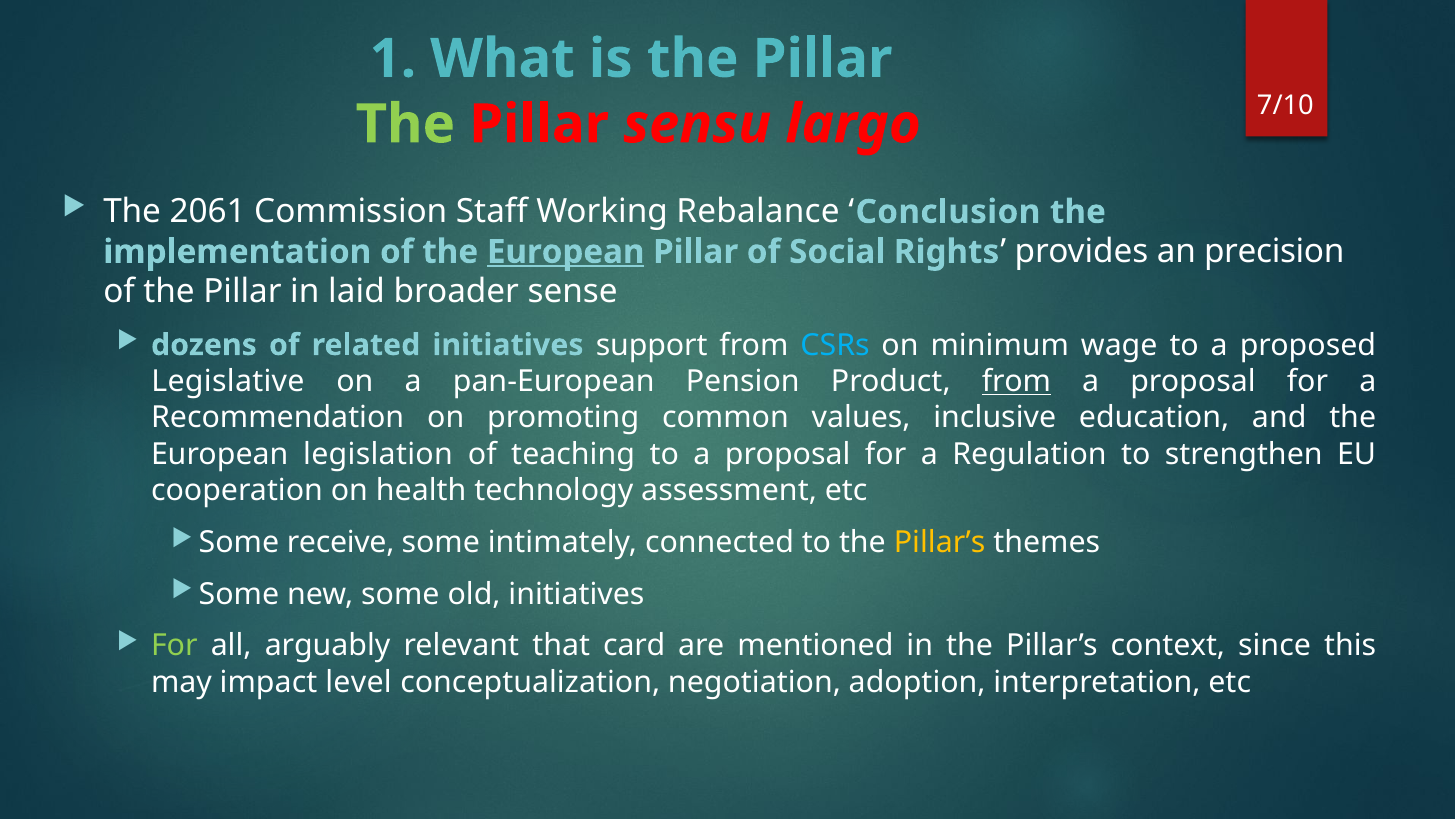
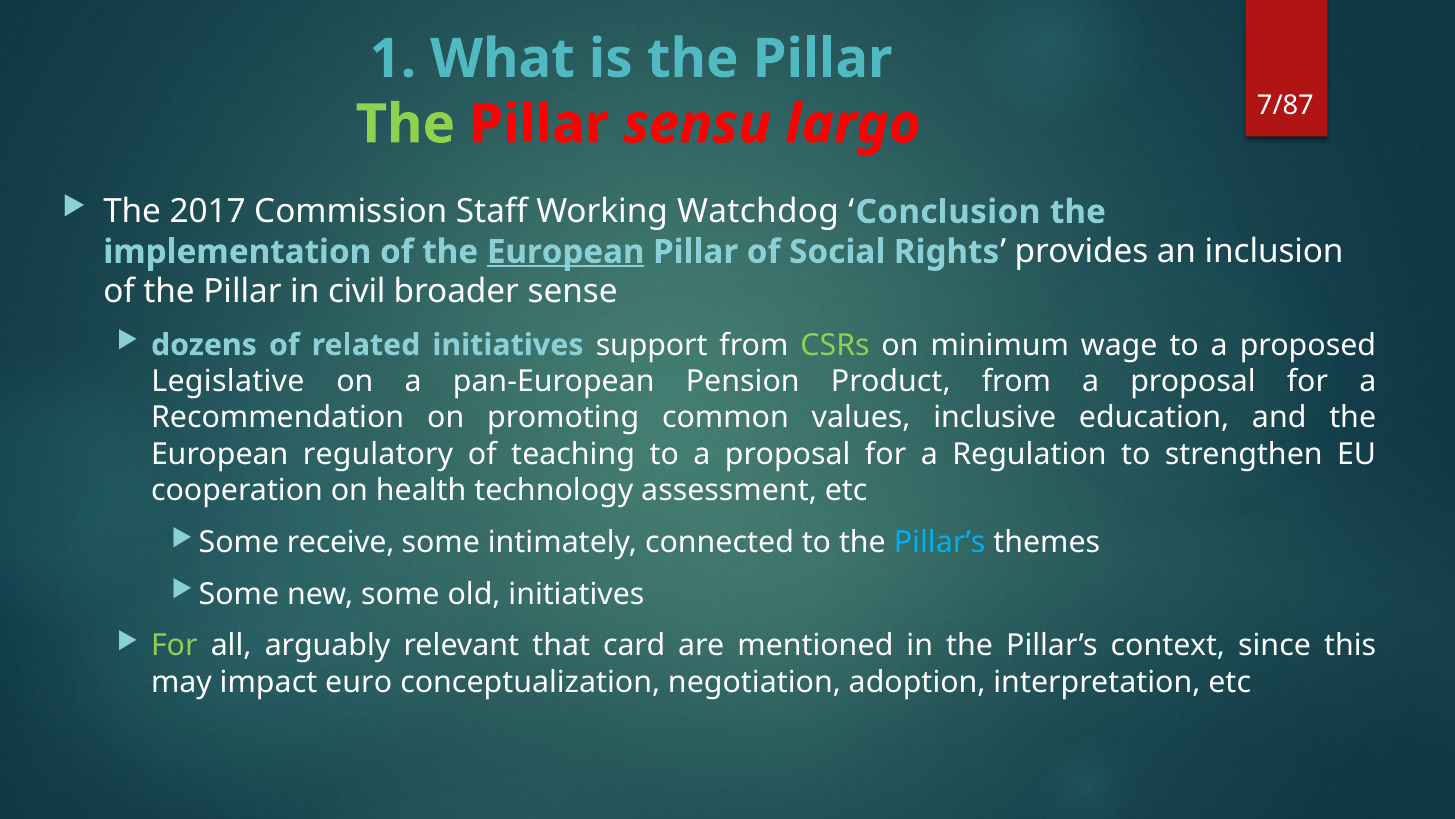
7/10: 7/10 -> 7/87
2061: 2061 -> 2017
Rebalance: Rebalance -> Watchdog
precision: precision -> inclusion
laid: laid -> civil
CSRs colour: light blue -> light green
from at (1016, 381) underline: present -> none
legislation: legislation -> regulatory
Pillar’s at (940, 542) colour: yellow -> light blue
level: level -> euro
